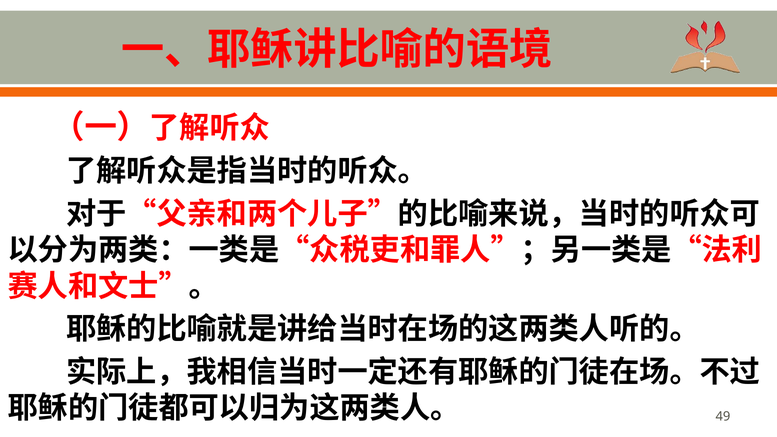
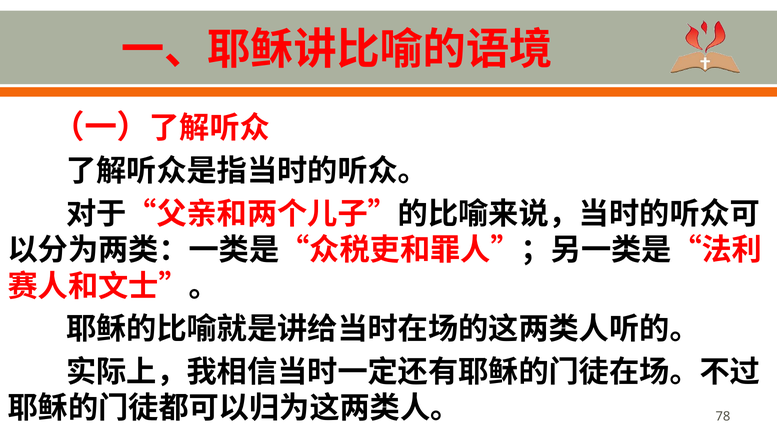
49: 49 -> 78
